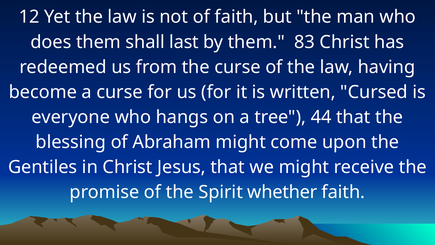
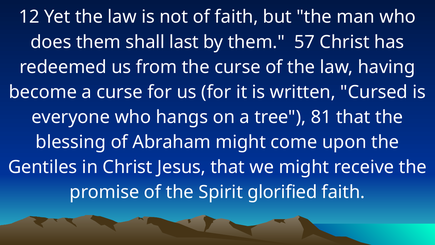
83: 83 -> 57
44: 44 -> 81
whether: whether -> glorified
